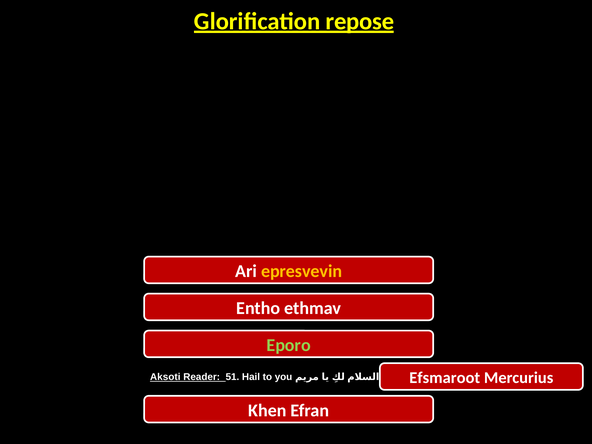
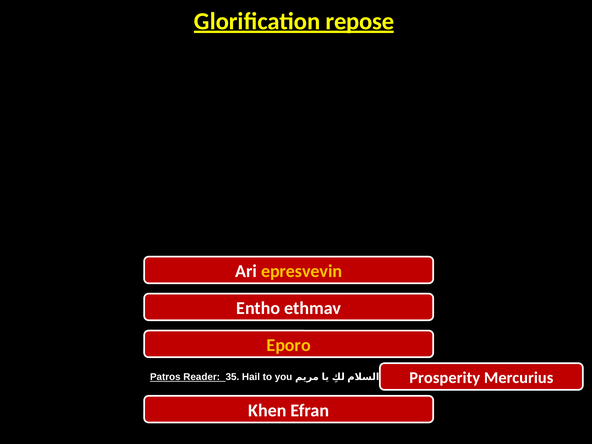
Eporo colour: light green -> yellow
Aksoti: Aksoti -> Patros
51: 51 -> 35
Efsmaroot: Efsmaroot -> Prosperity
